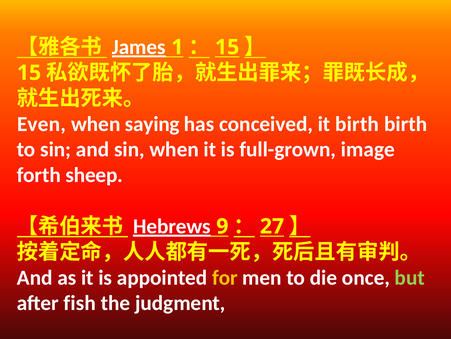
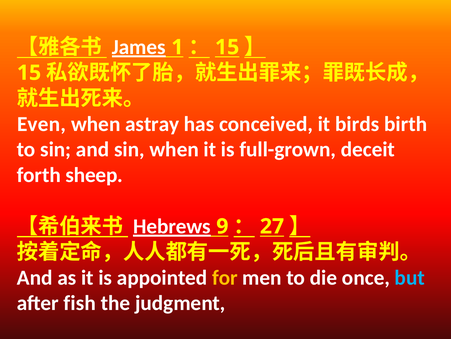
saying: saying -> astray
it birth: birth -> birds
image: image -> deceit
but colour: light green -> light blue
